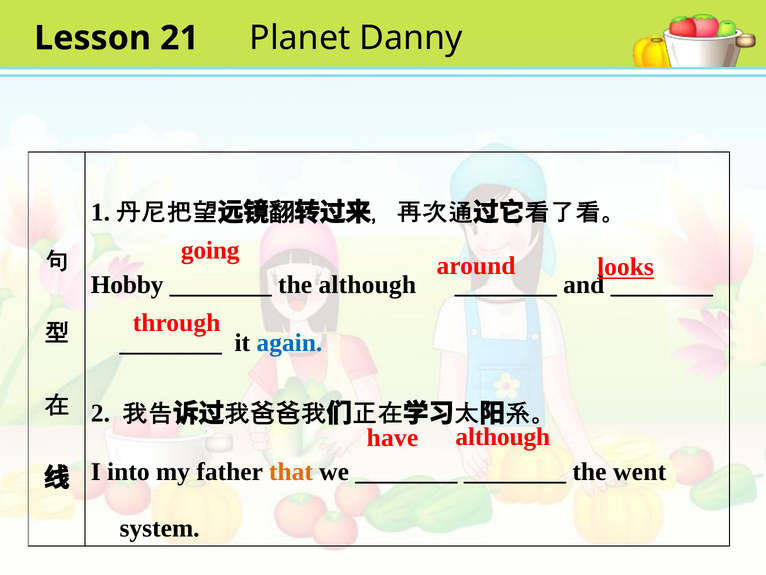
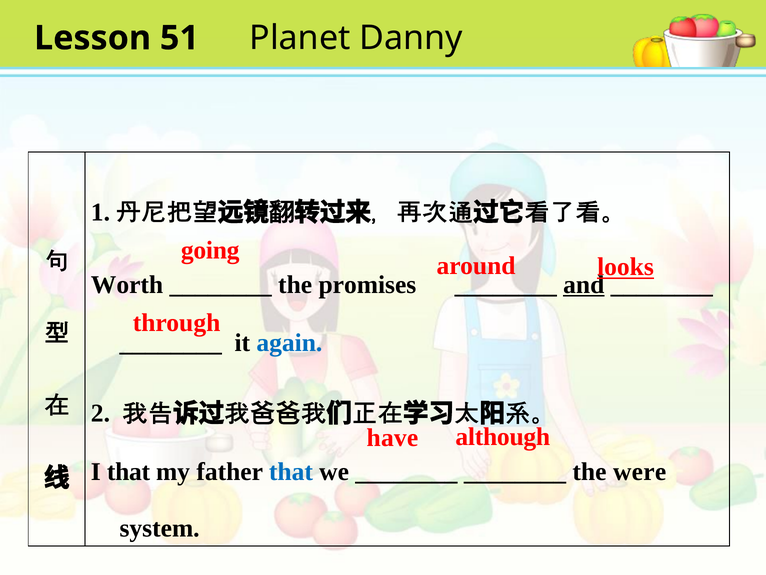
21: 21 -> 51
Hobby: Hobby -> Worth
the although: although -> promises
and underline: none -> present
I into: into -> that
that at (291, 471) colour: orange -> blue
went: went -> were
